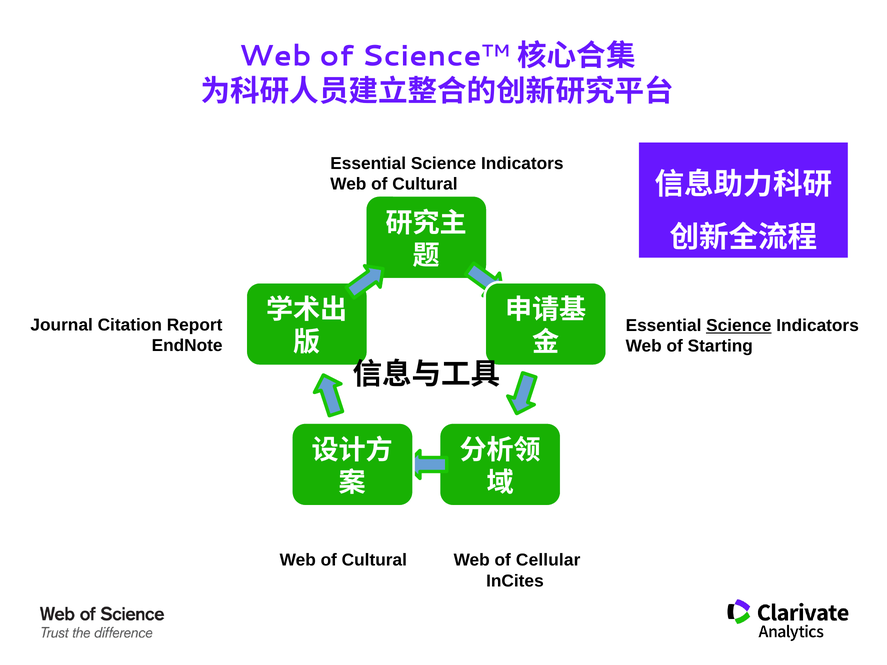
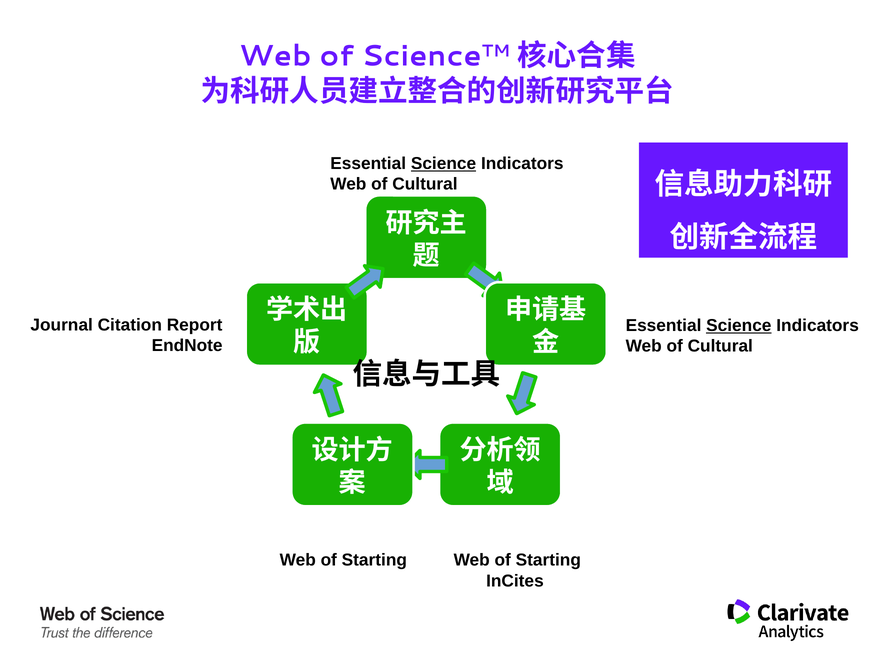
Science at (444, 164) underline: none -> present
Starting at (720, 346): Starting -> Cultural
Cultural at (374, 560): Cultural -> Starting
Cellular at (548, 560): Cellular -> Starting
